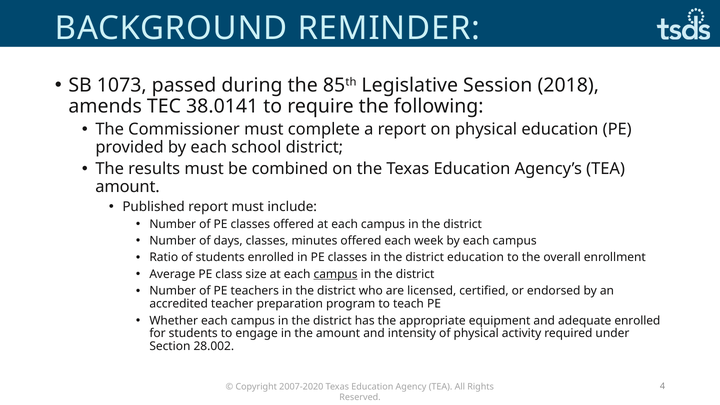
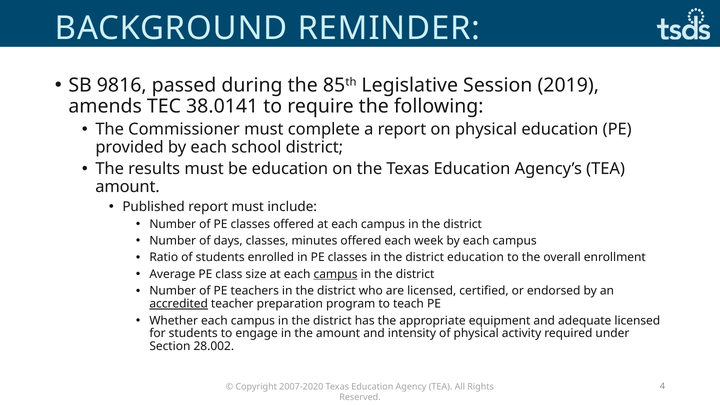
1073: 1073 -> 9816
2018: 2018 -> 2019
be combined: combined -> education
accredited underline: none -> present
adequate enrolled: enrolled -> licensed
